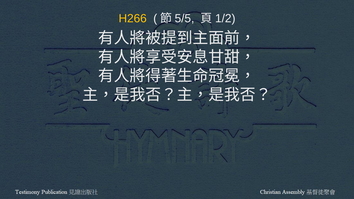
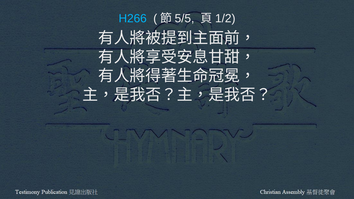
H266 colour: yellow -> light blue
